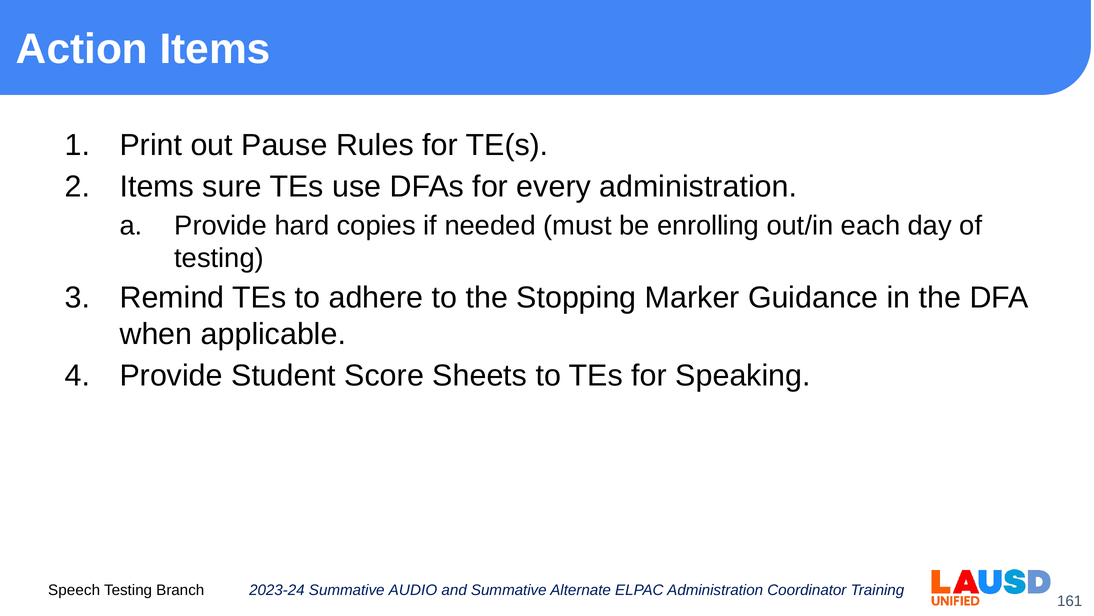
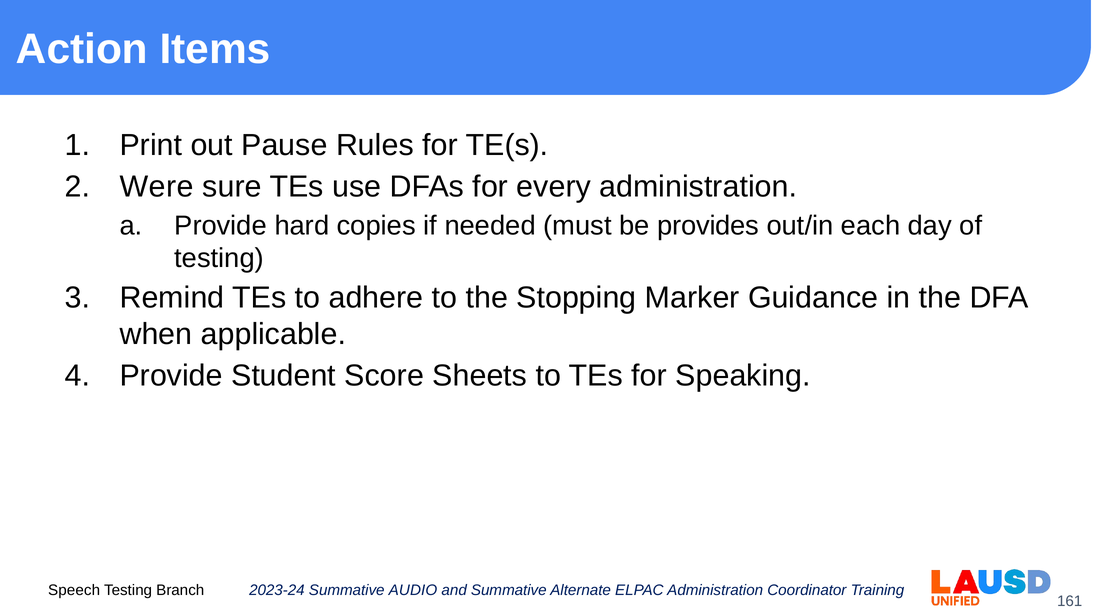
Items at (157, 186): Items -> Were
enrolling: enrolling -> provides
